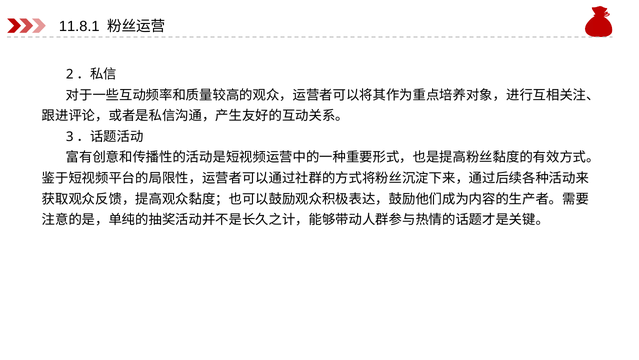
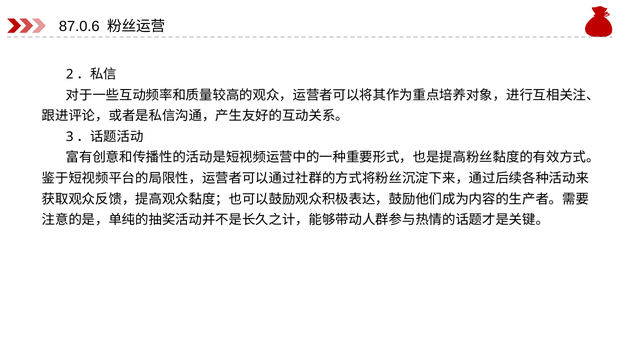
11.8.1: 11.8.1 -> 87.0.6
